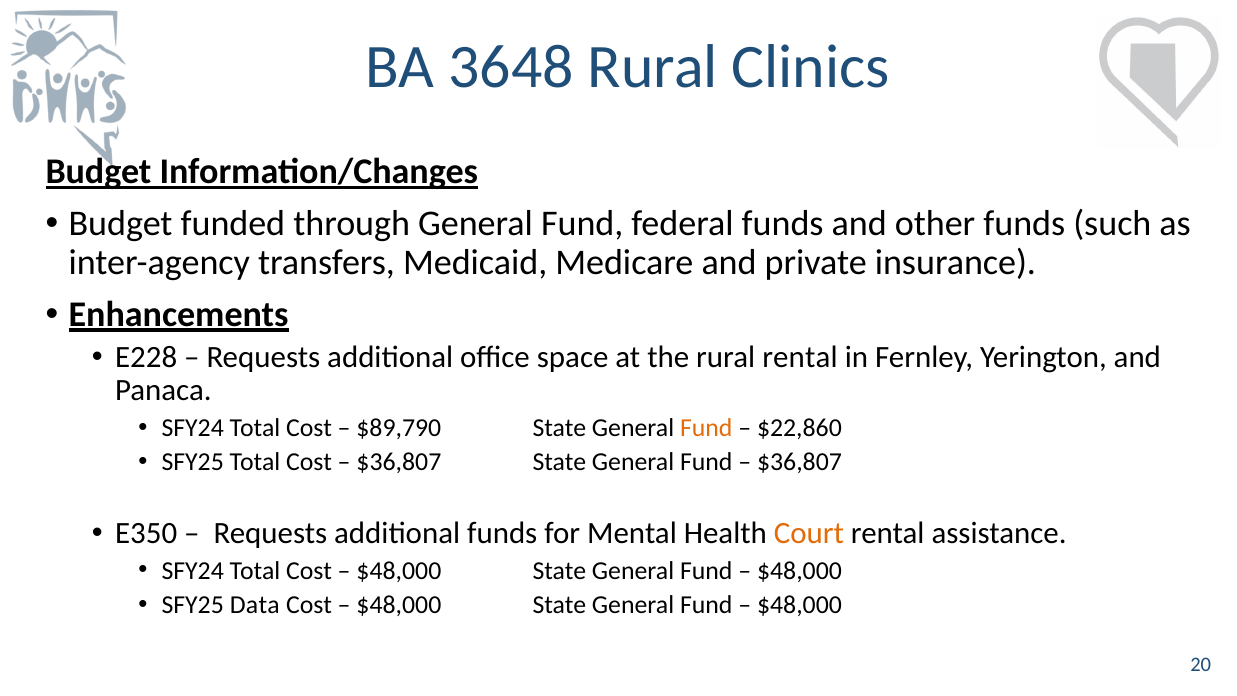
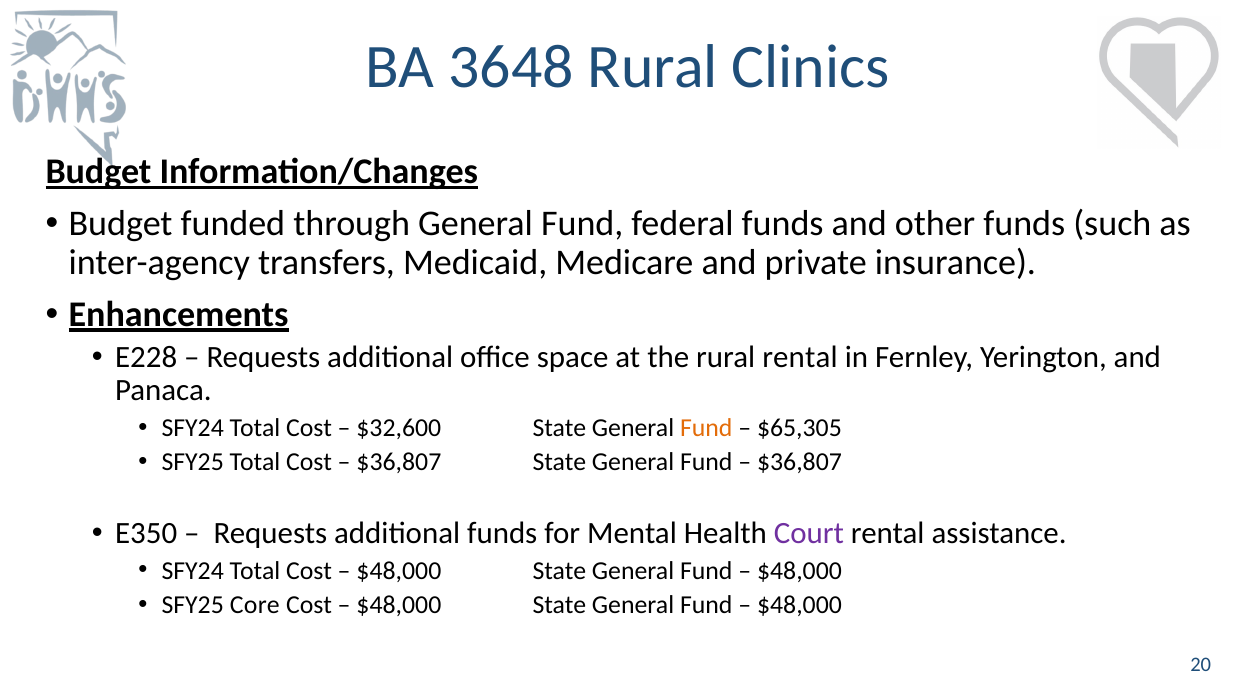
$89,790: $89,790 -> $32,600
$22,860: $22,860 -> $65,305
Court colour: orange -> purple
Data: Data -> Core
